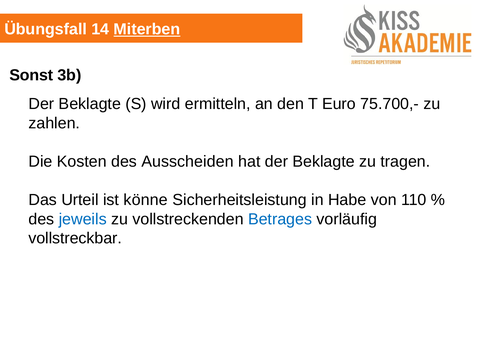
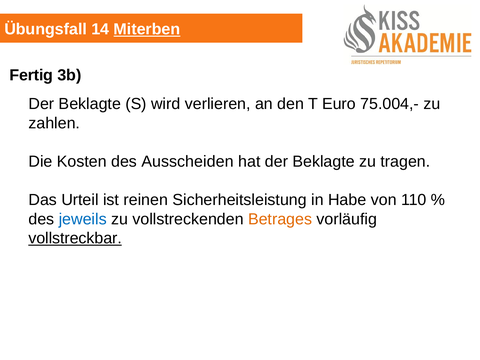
Sonst: Sonst -> Fertig
ermitteln: ermitteln -> verlieren
75.700,-: 75.700,- -> 75.004,-
könne: könne -> reinen
Betrages colour: blue -> orange
vollstreckbar underline: none -> present
